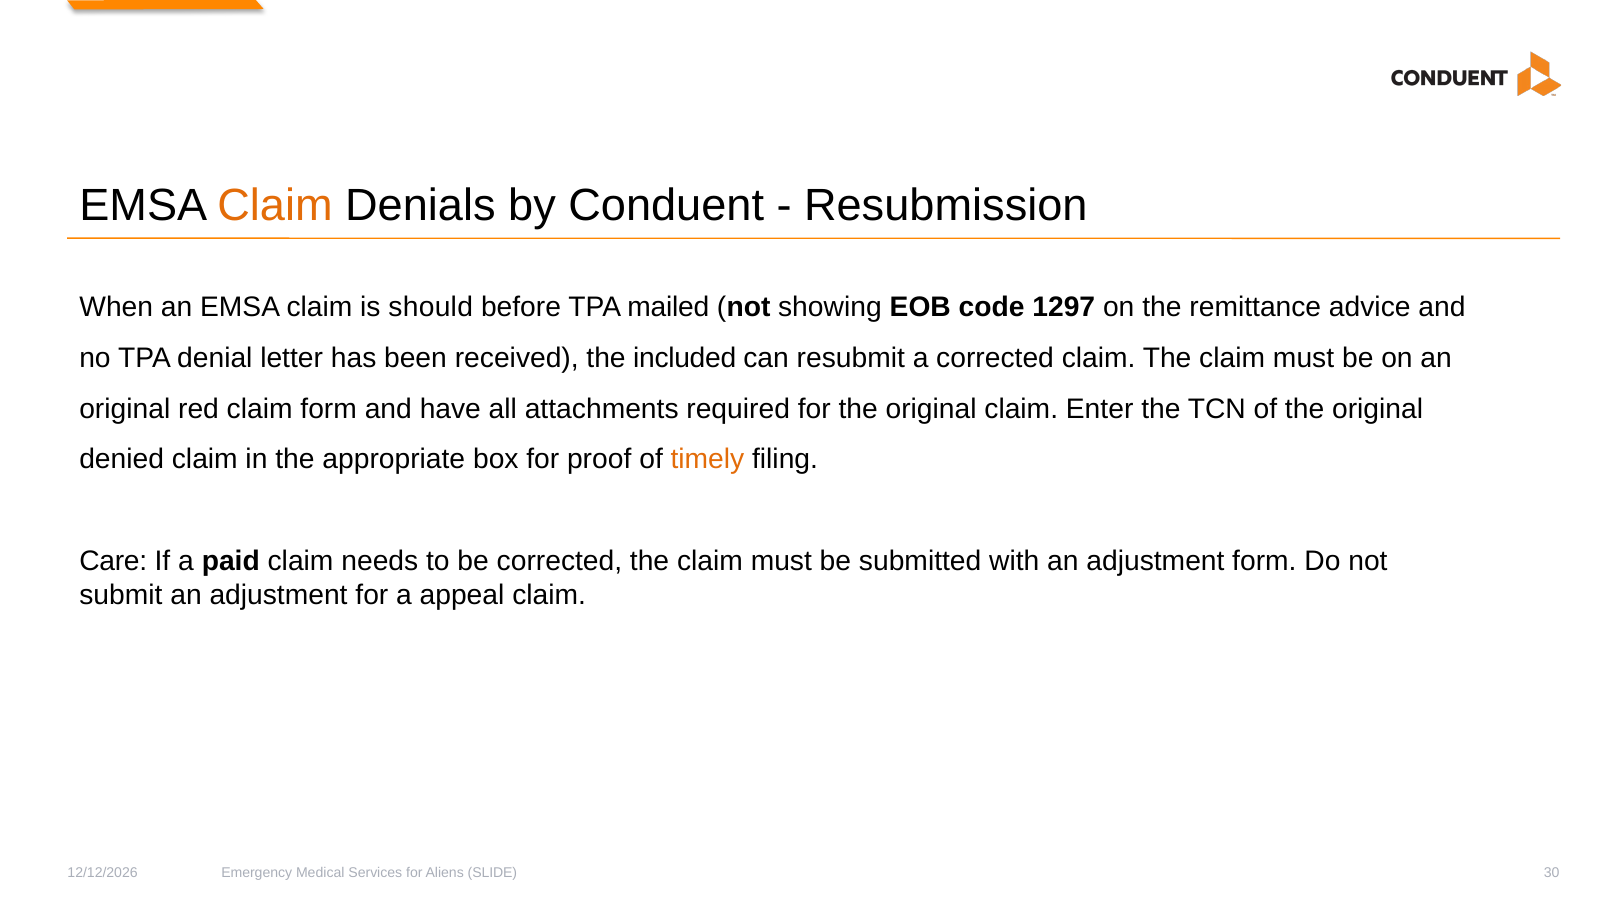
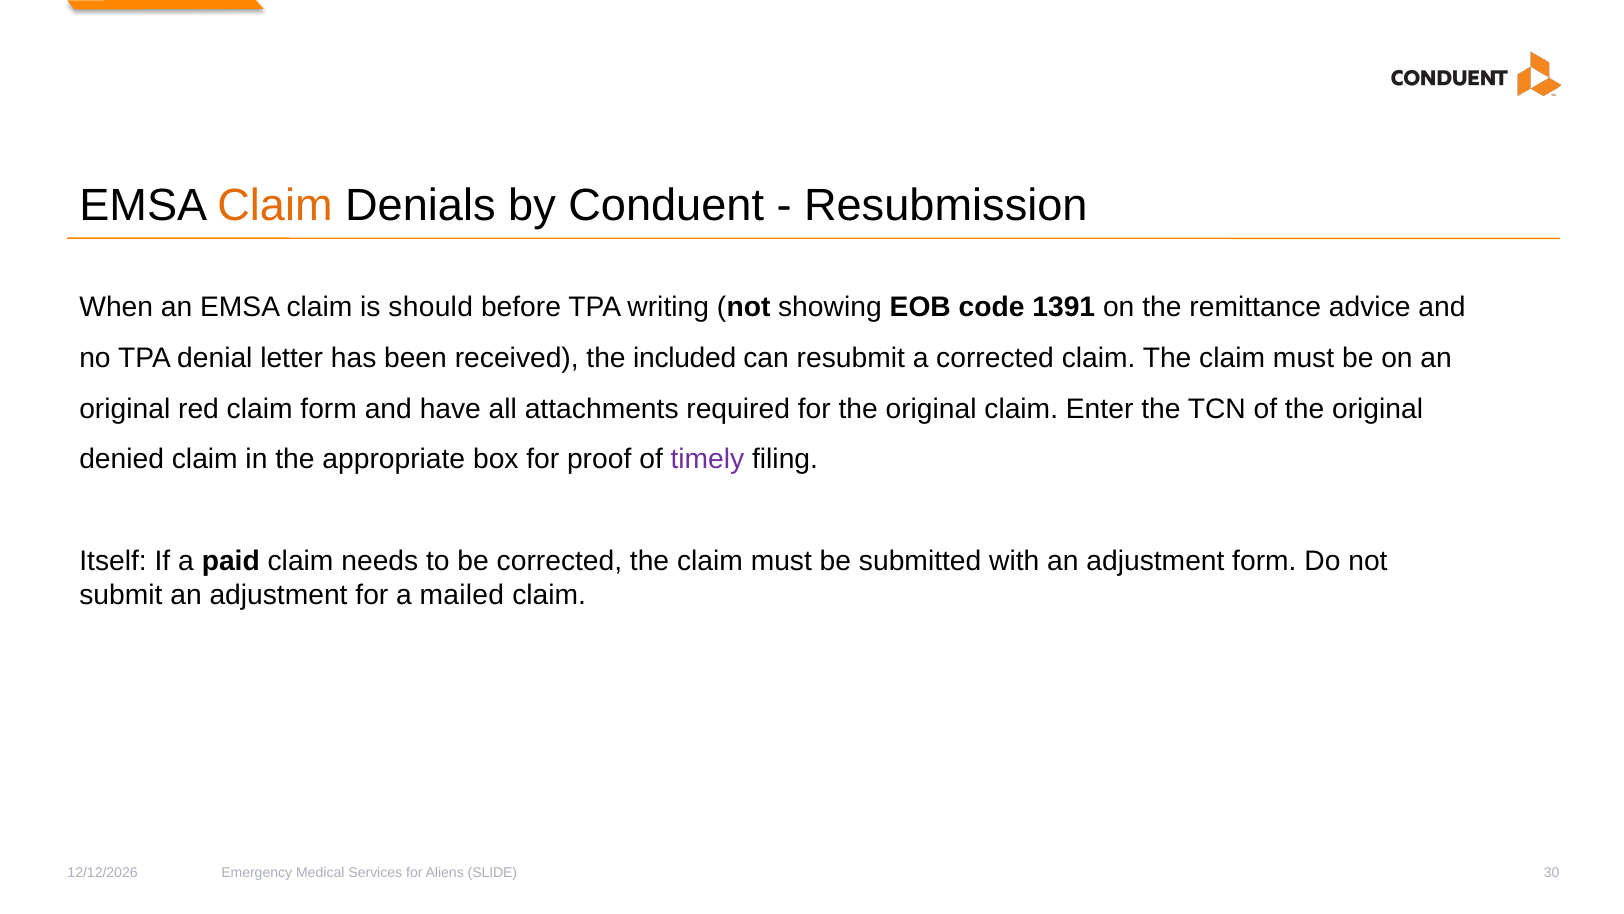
mailed: mailed -> writing
1297: 1297 -> 1391
timely colour: orange -> purple
Care: Care -> Itself
appeal: appeal -> mailed
